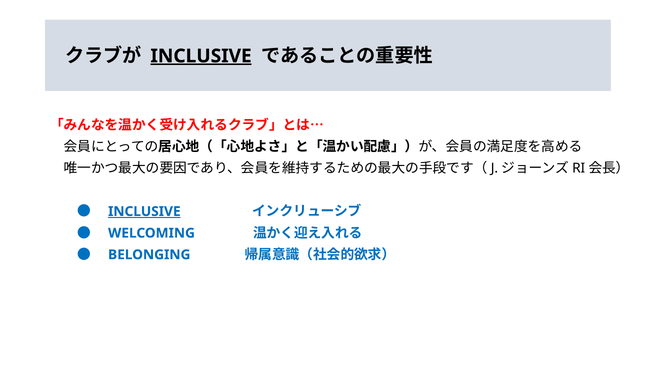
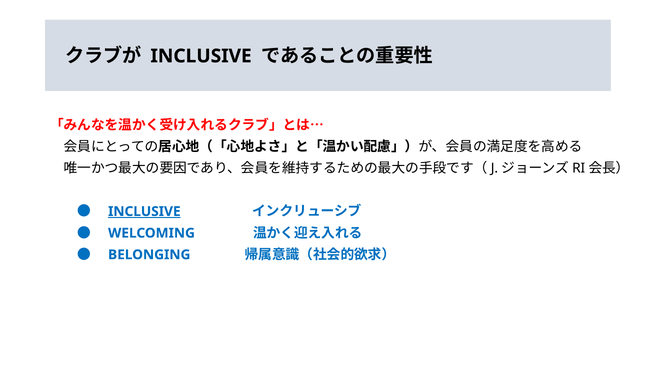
INCLUSIVE at (201, 56) underline: present -> none
